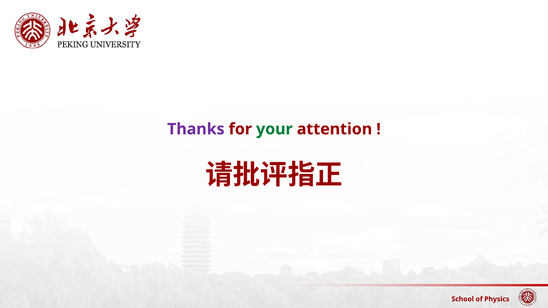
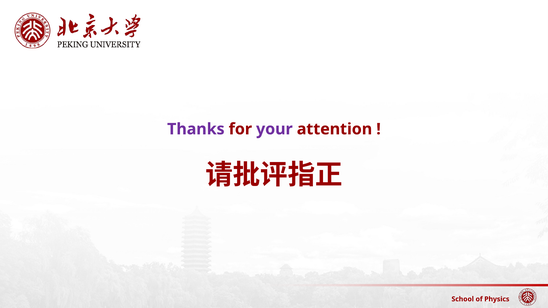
your colour: green -> purple
